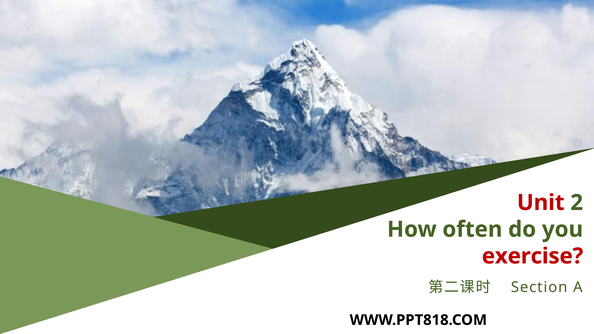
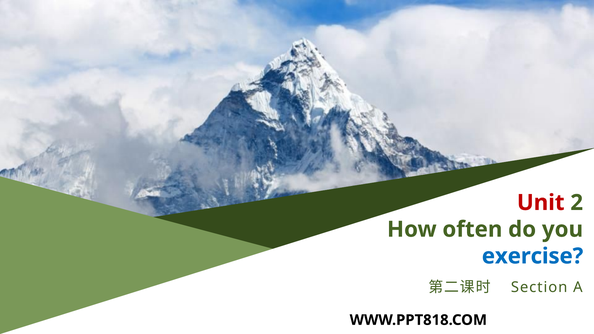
exercise colour: red -> blue
